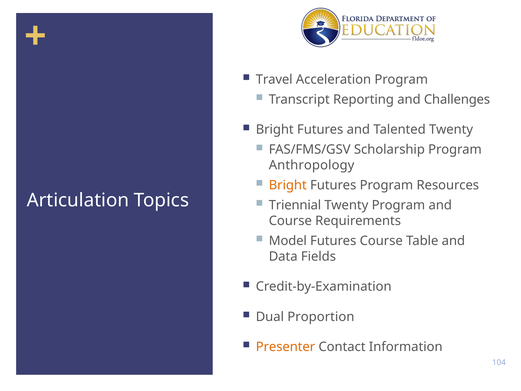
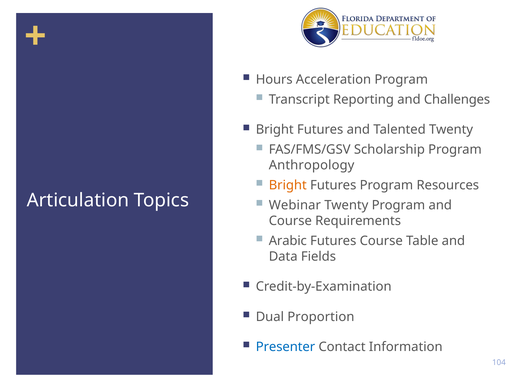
Travel: Travel -> Hours
Triennial: Triennial -> Webinar
Model: Model -> Arabic
Presenter colour: orange -> blue
